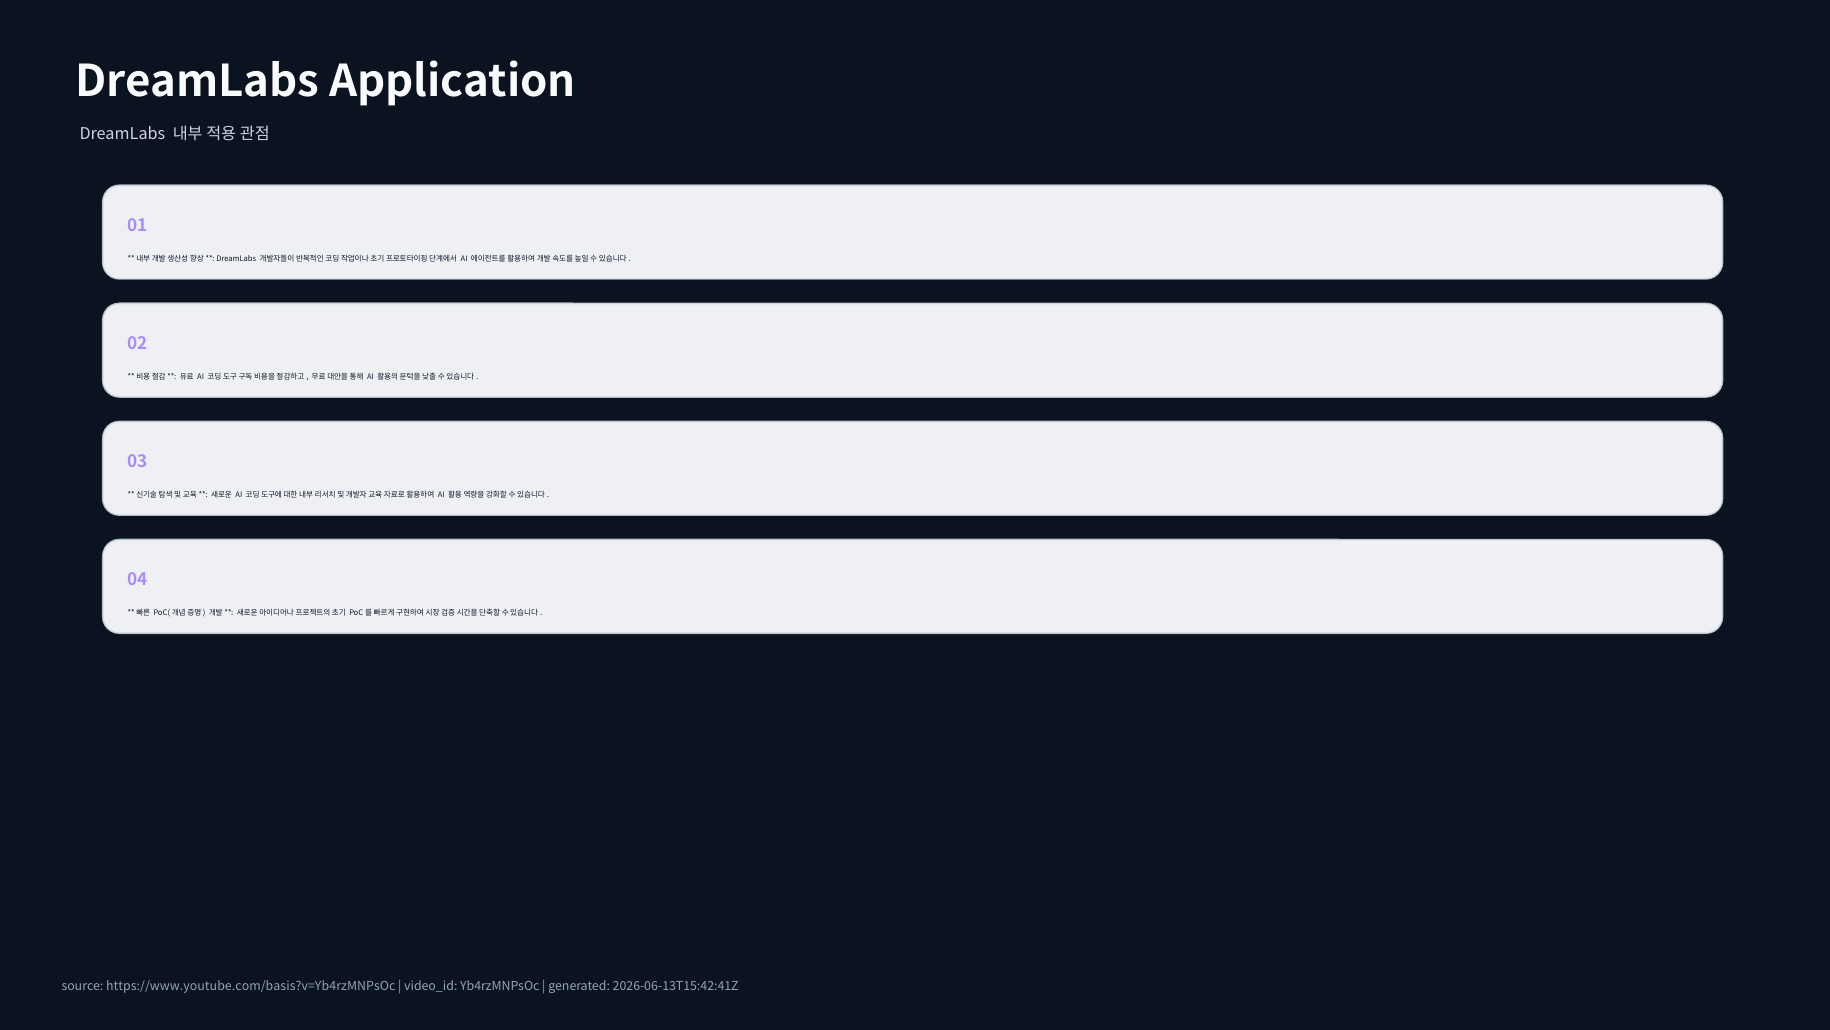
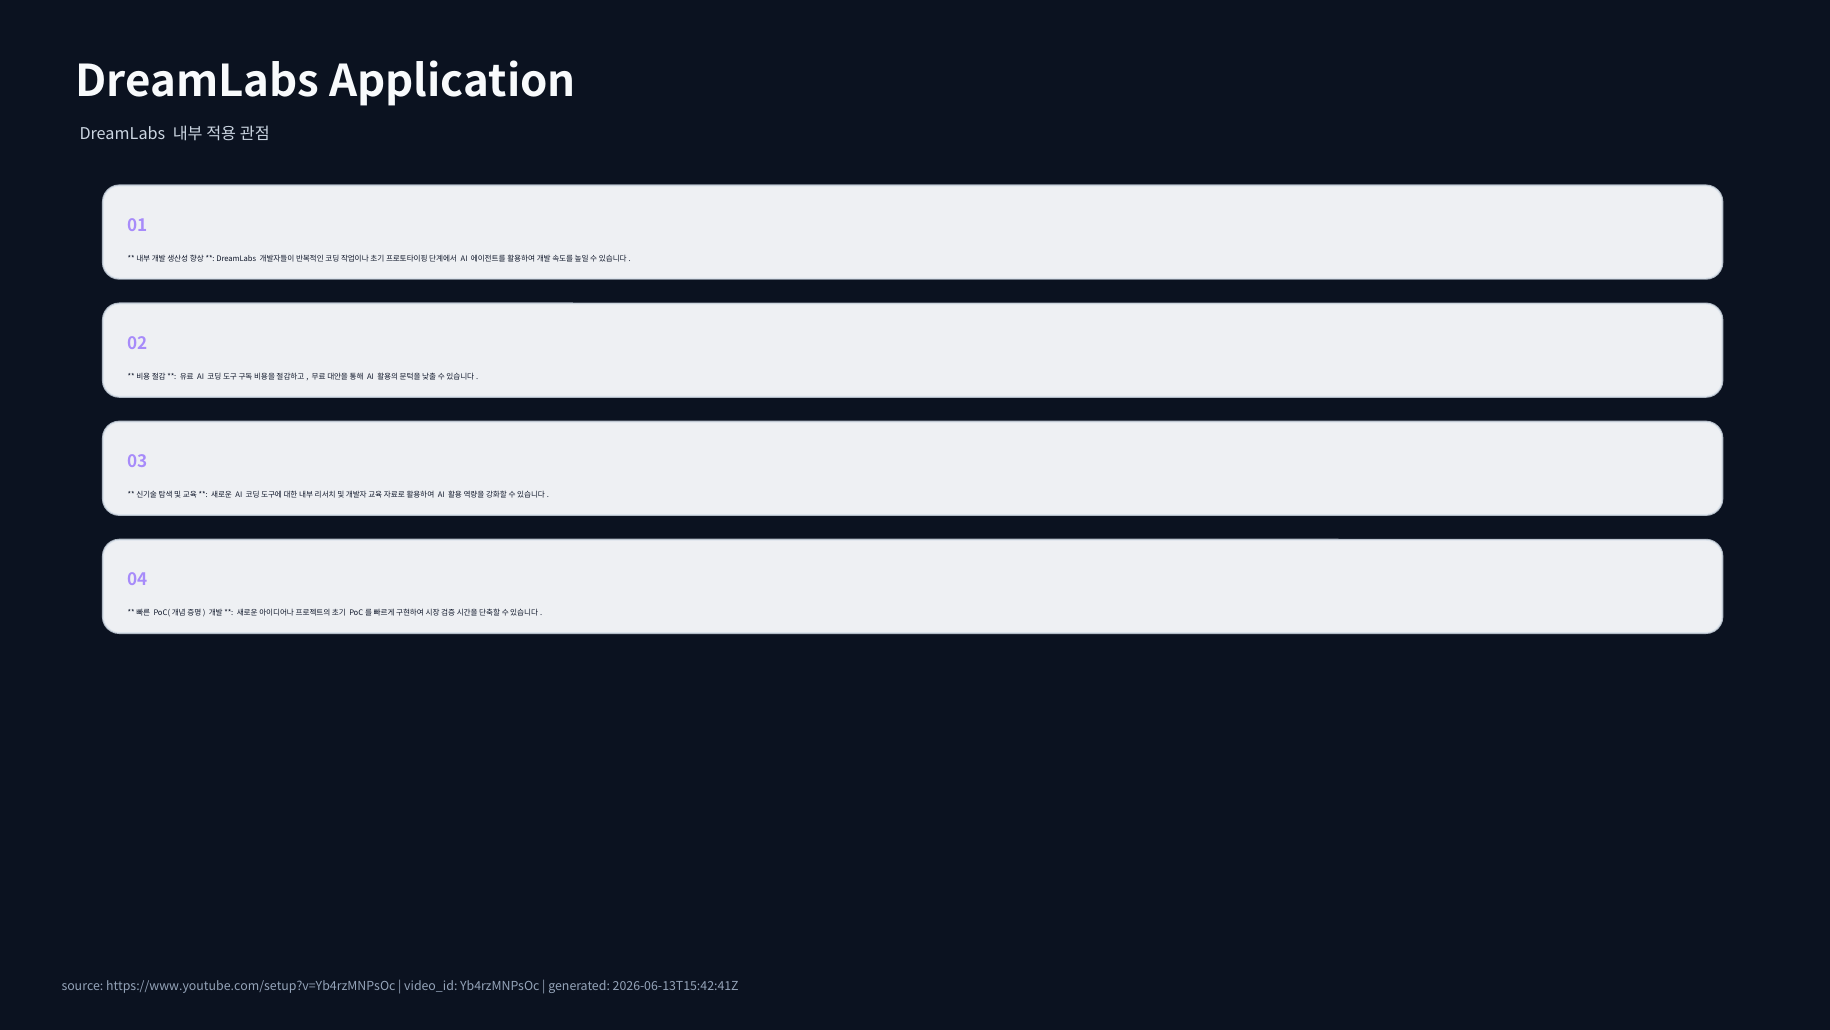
https://www.youtube.com/basis?v=Yb4rzMNPsOc: https://www.youtube.com/basis?v=Yb4rzMNPsOc -> https://www.youtube.com/setup?v=Yb4rzMNPsOc
